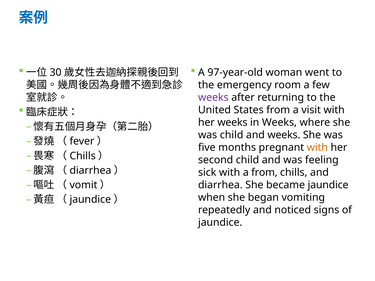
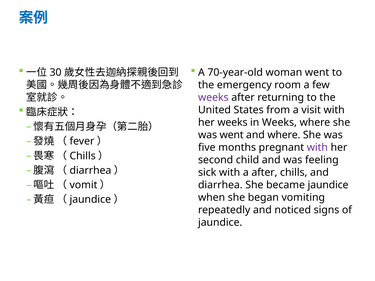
97-year-old: 97-year-old -> 70-year-old
was child: child -> went
and weeks: weeks -> where
with at (317, 148) colour: orange -> purple
a from: from -> after
